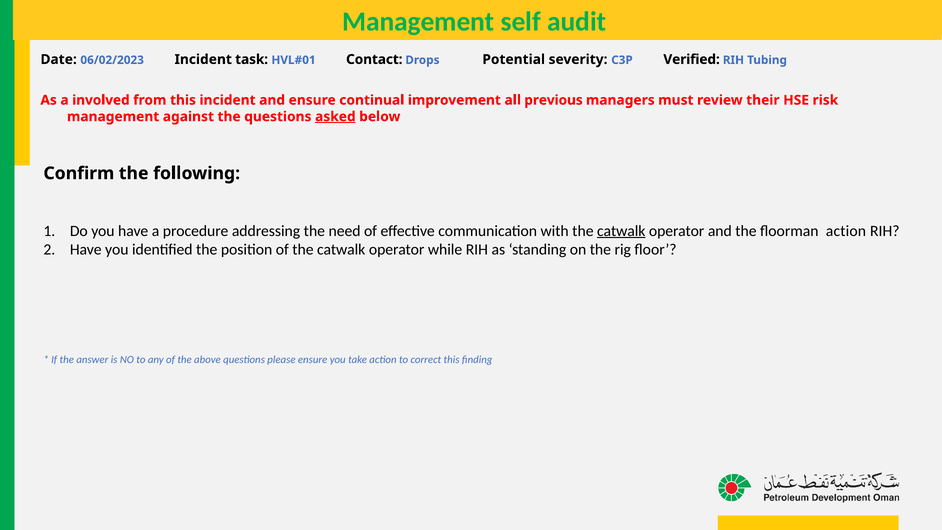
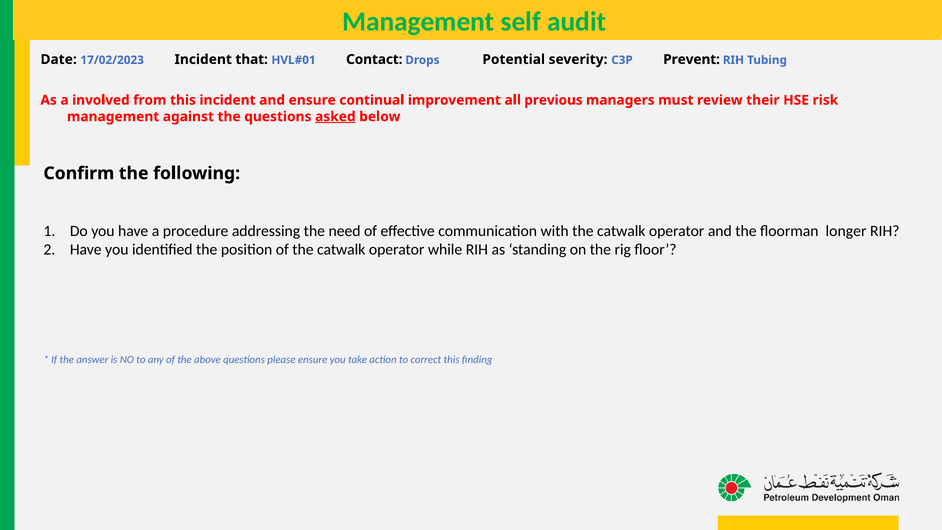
06/02/2023: 06/02/2023 -> 17/02/2023
task: task -> that
Verified: Verified -> Prevent
catwalk at (621, 231) underline: present -> none
floorman action: action -> longer
